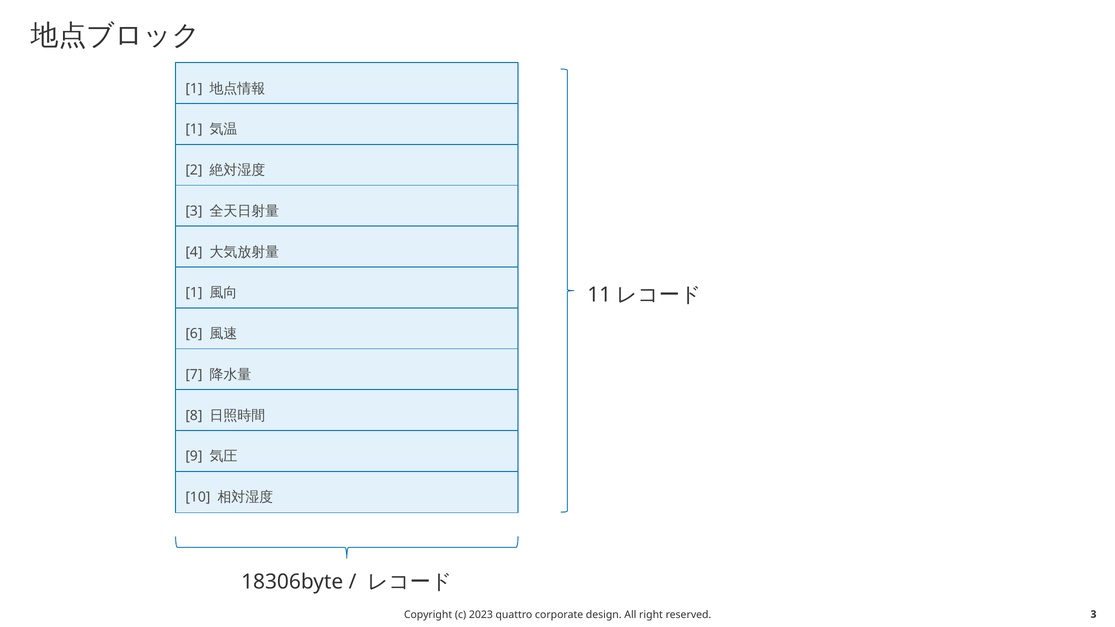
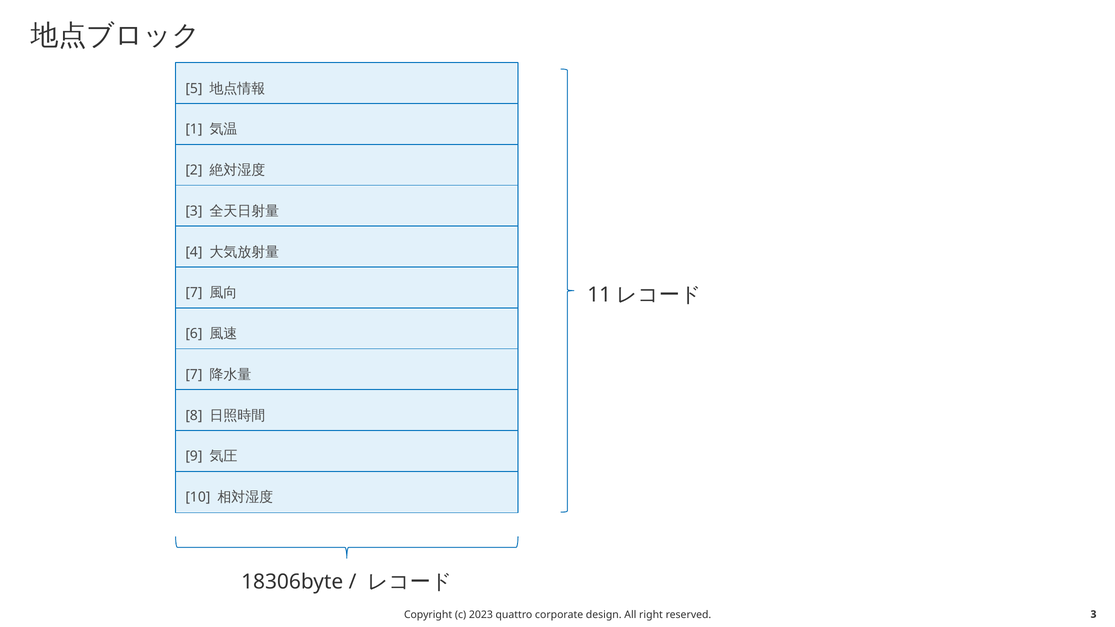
1 at (194, 89): 1 -> 5
1 at (194, 293): 1 -> 7
